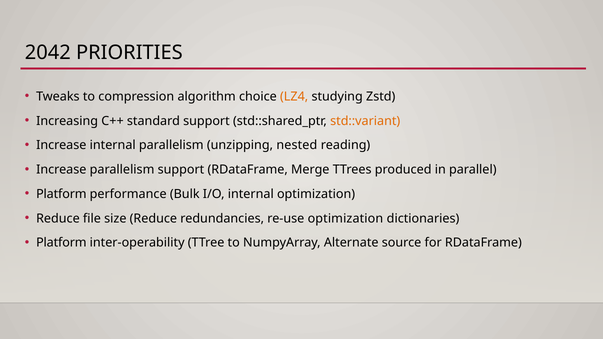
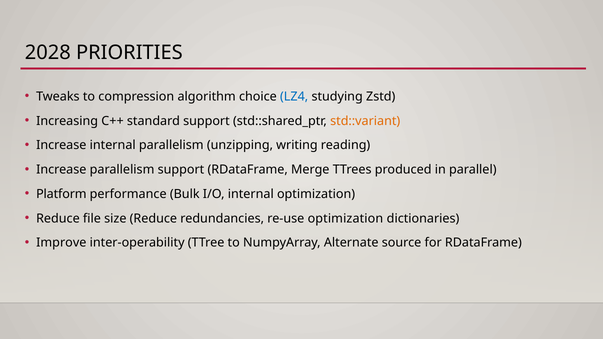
2042: 2042 -> 2028
LZ4 colour: orange -> blue
nested: nested -> writing
Platform at (61, 243): Platform -> Improve
